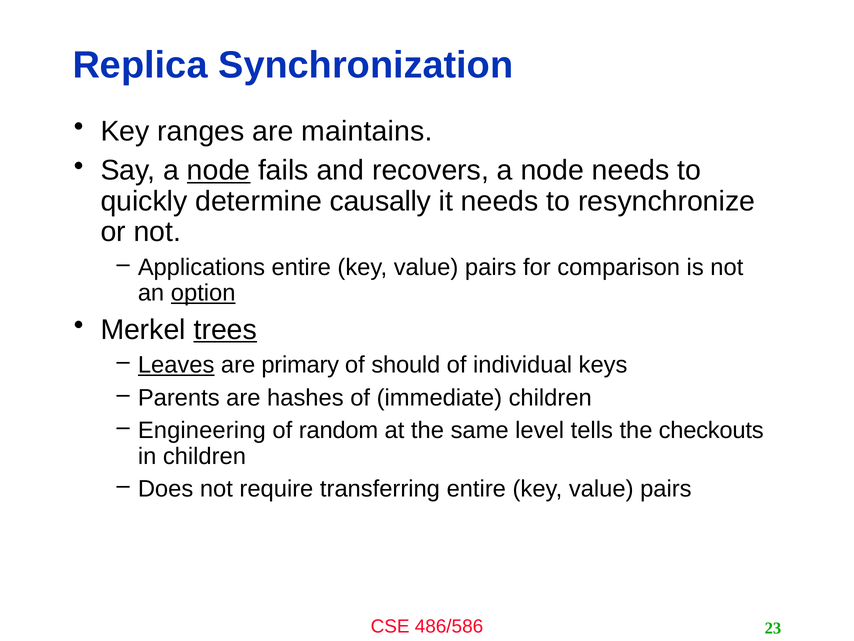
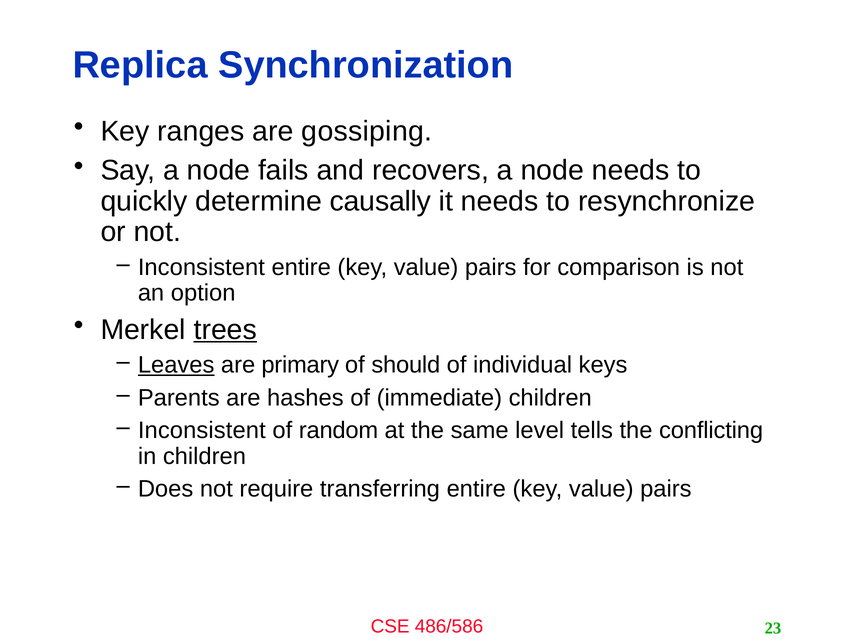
maintains: maintains -> gossiping
node at (219, 170) underline: present -> none
Applications at (201, 267): Applications -> Inconsistent
option underline: present -> none
Engineering at (202, 430): Engineering -> Inconsistent
checkouts: checkouts -> conflicting
